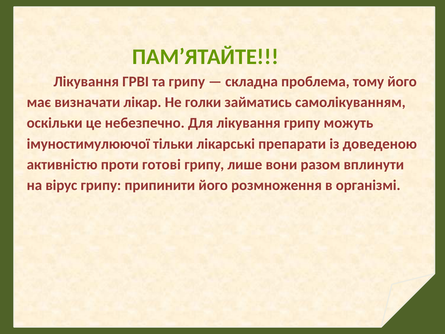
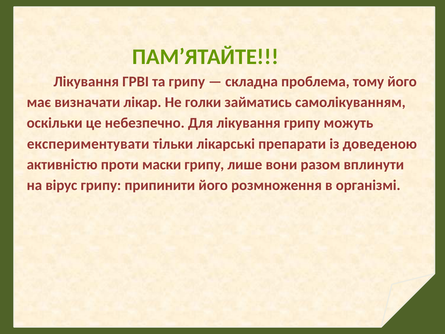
імуностимулюючої: імуностимулюючої -> експериментувати
готові: готові -> маски
